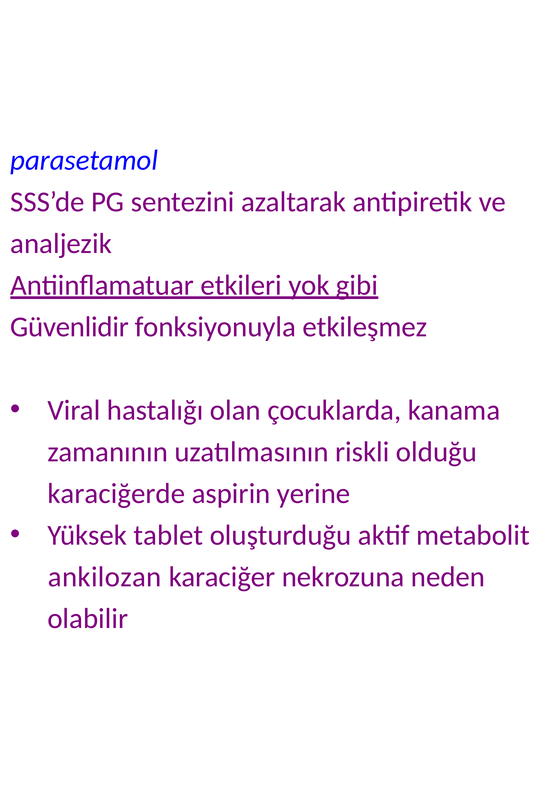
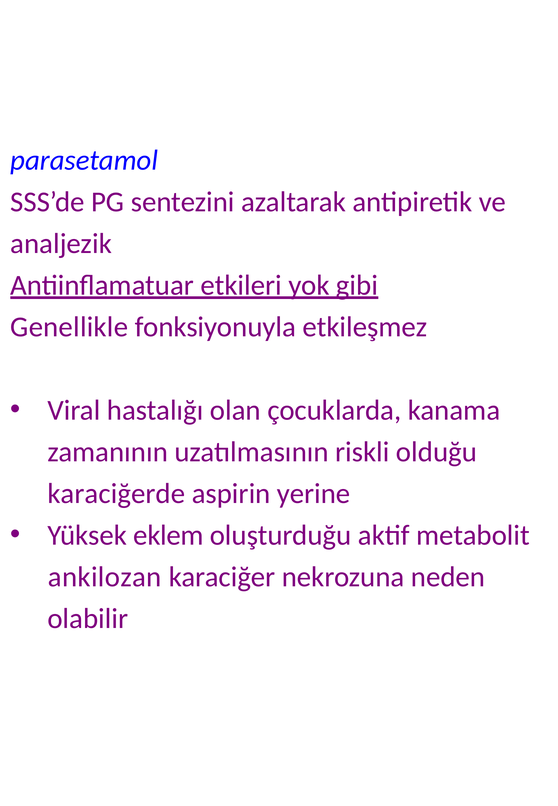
Güvenlidir: Güvenlidir -> Genellikle
tablet: tablet -> eklem
